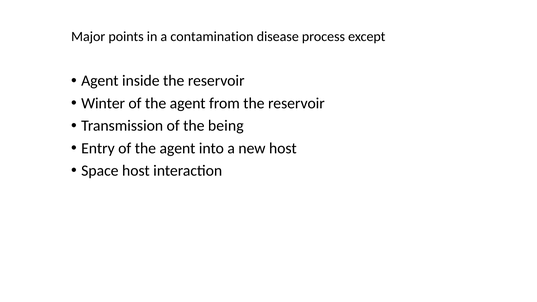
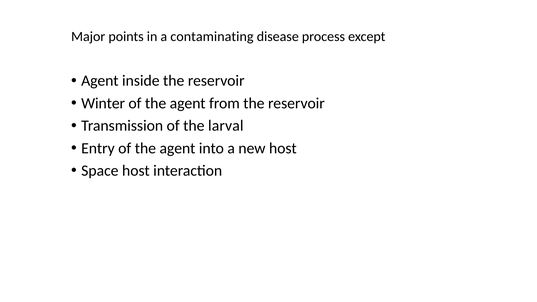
contamination: contamination -> contaminating
being: being -> larval
